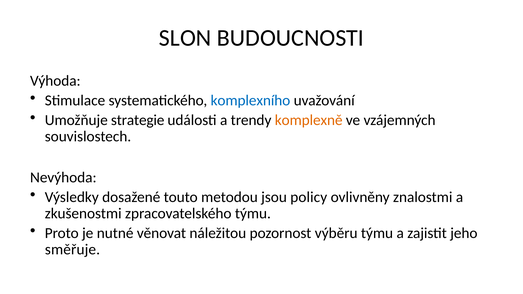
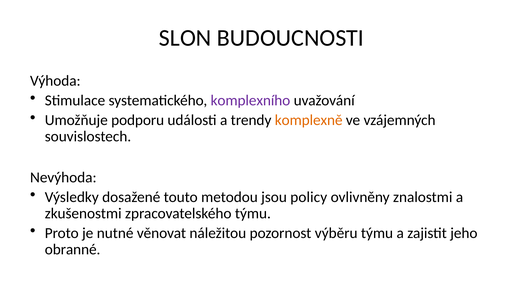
komplexního colour: blue -> purple
strategie: strategie -> podporu
směřuje: směřuje -> obranné
